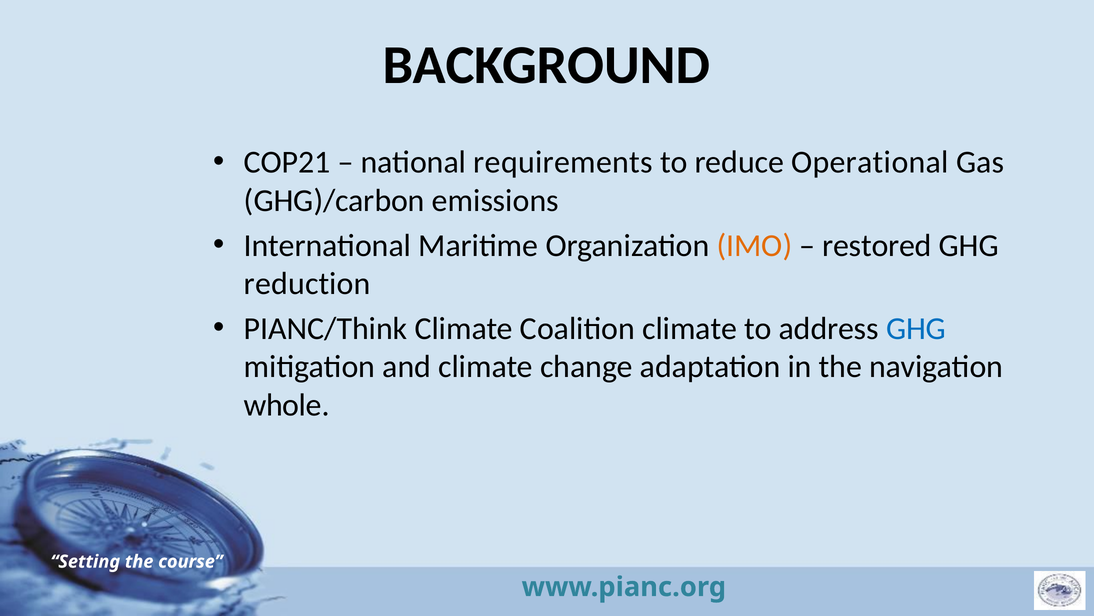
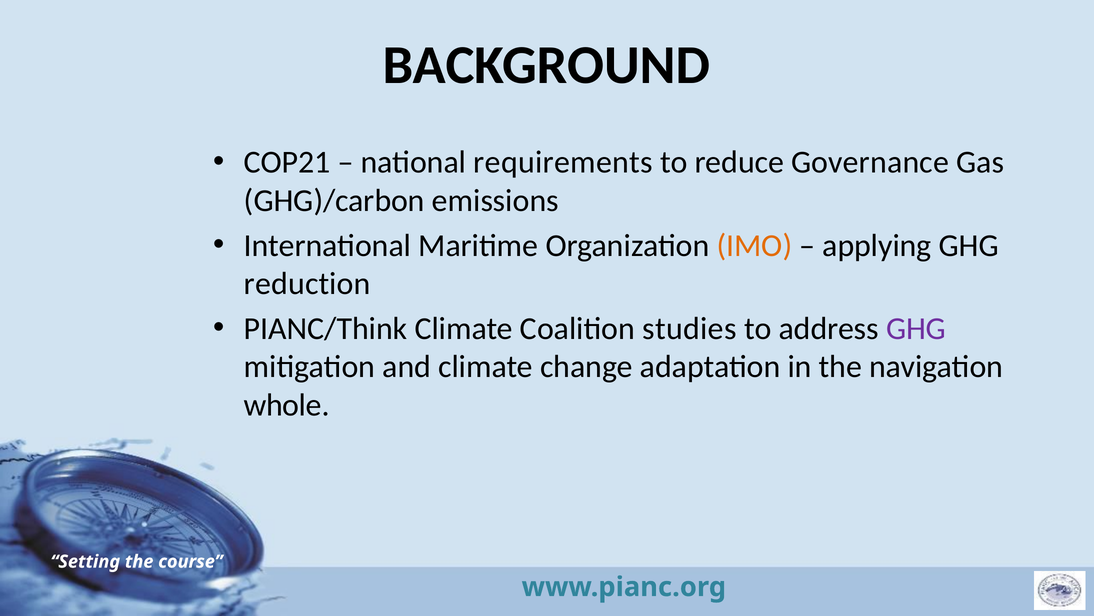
Operational: Operational -> Governance
restored: restored -> applying
Coalition climate: climate -> studies
GHG at (916, 328) colour: blue -> purple
